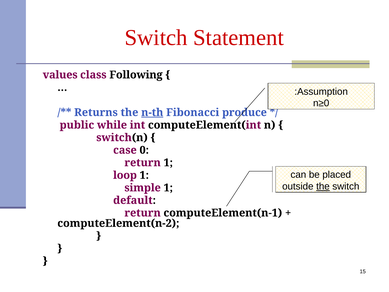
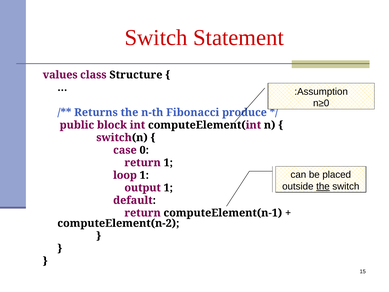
Following: Following -> Structure
n-th underline: present -> none
while: while -> block
simple: simple -> output
